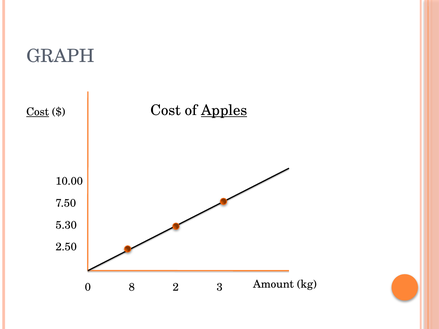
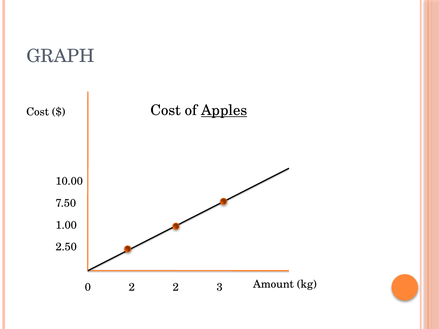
Cost at (38, 112) underline: present -> none
5.30: 5.30 -> 1.00
0 8: 8 -> 2
